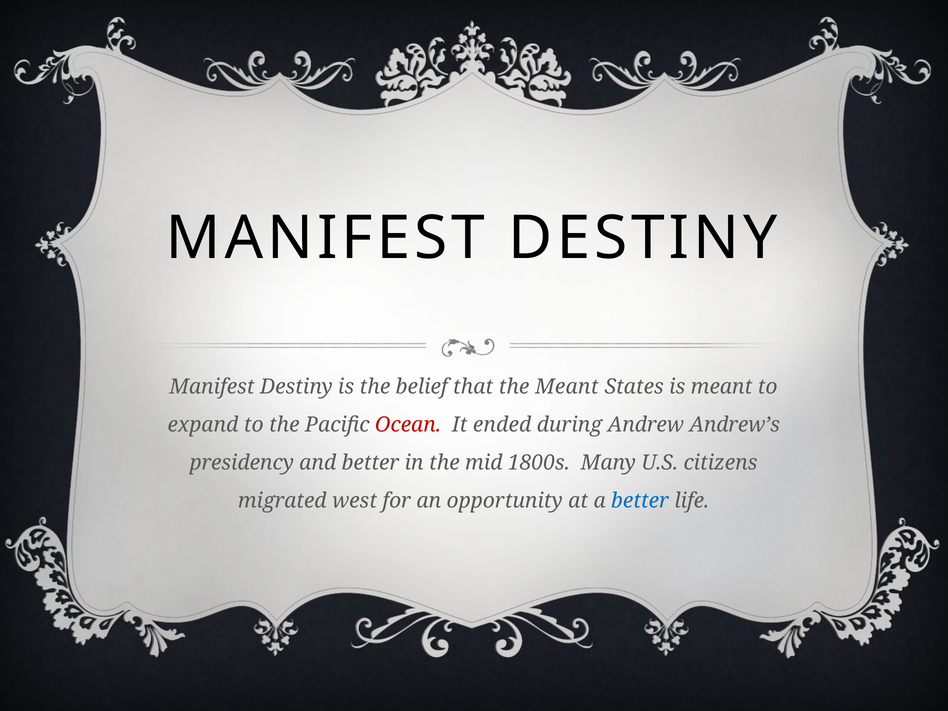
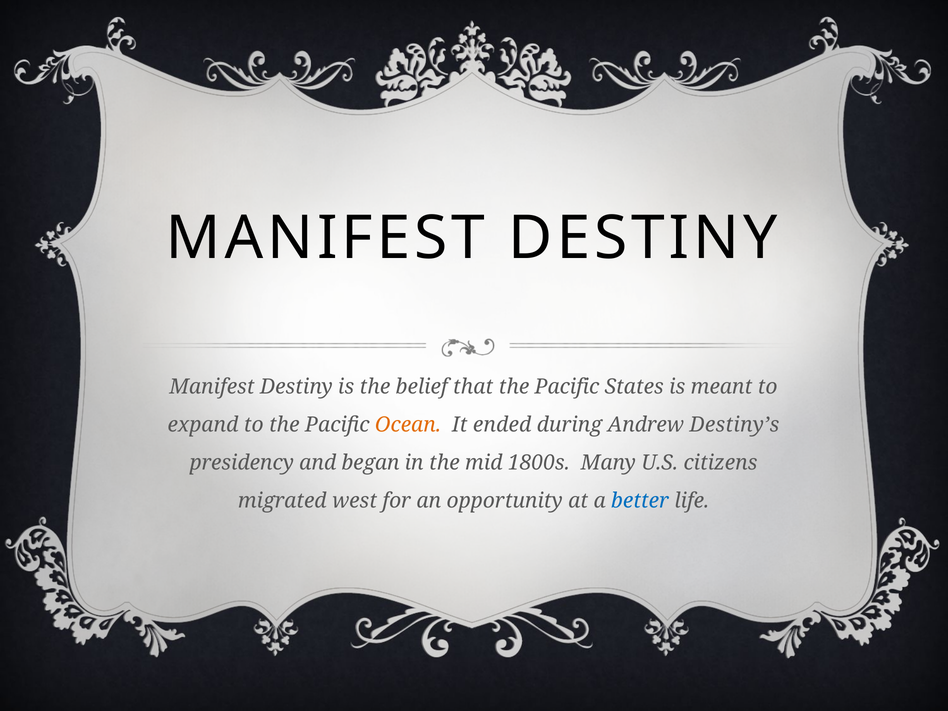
that the Meant: Meant -> Pacific
Ocean colour: red -> orange
Andrew’s: Andrew’s -> Destiny’s
and better: better -> began
